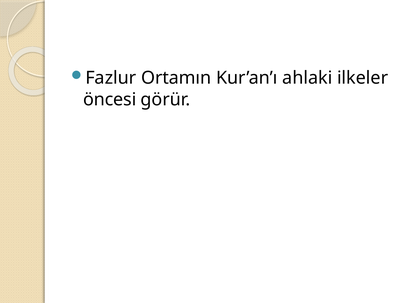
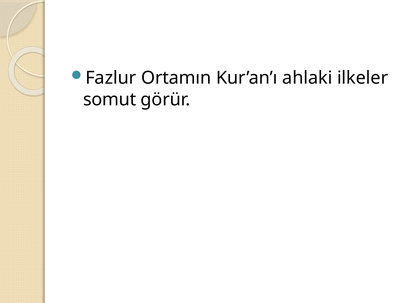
öncesi: öncesi -> somut
